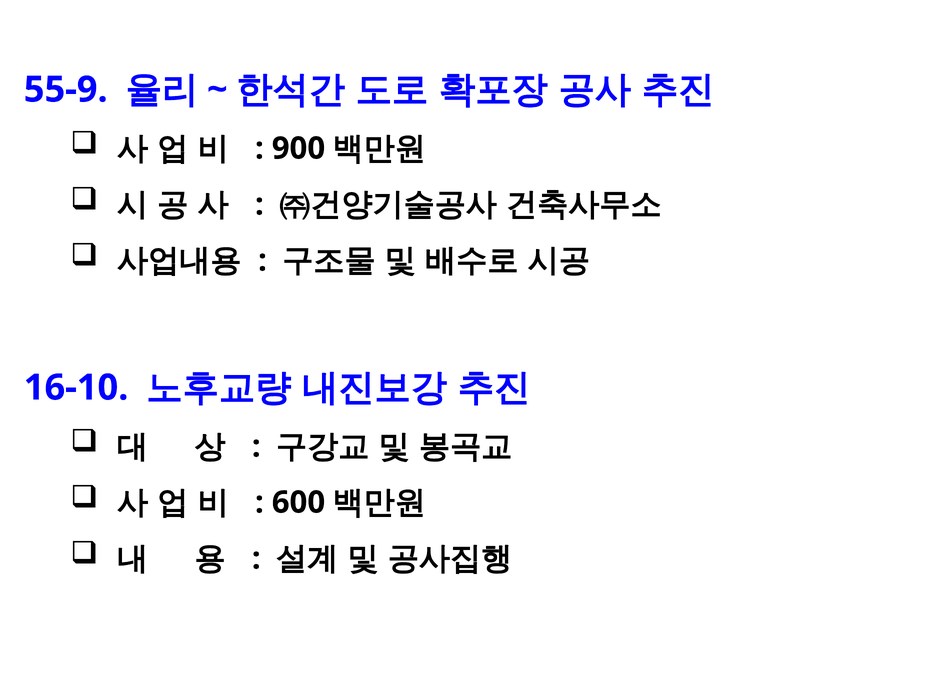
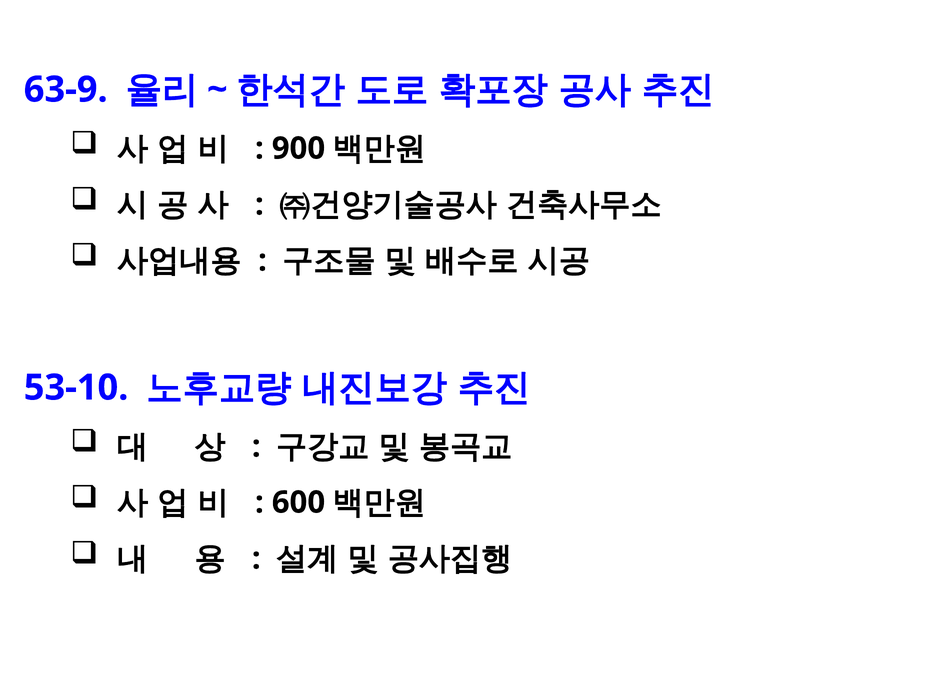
55-9: 55-9 -> 63-9
16-10: 16-10 -> 53-10
